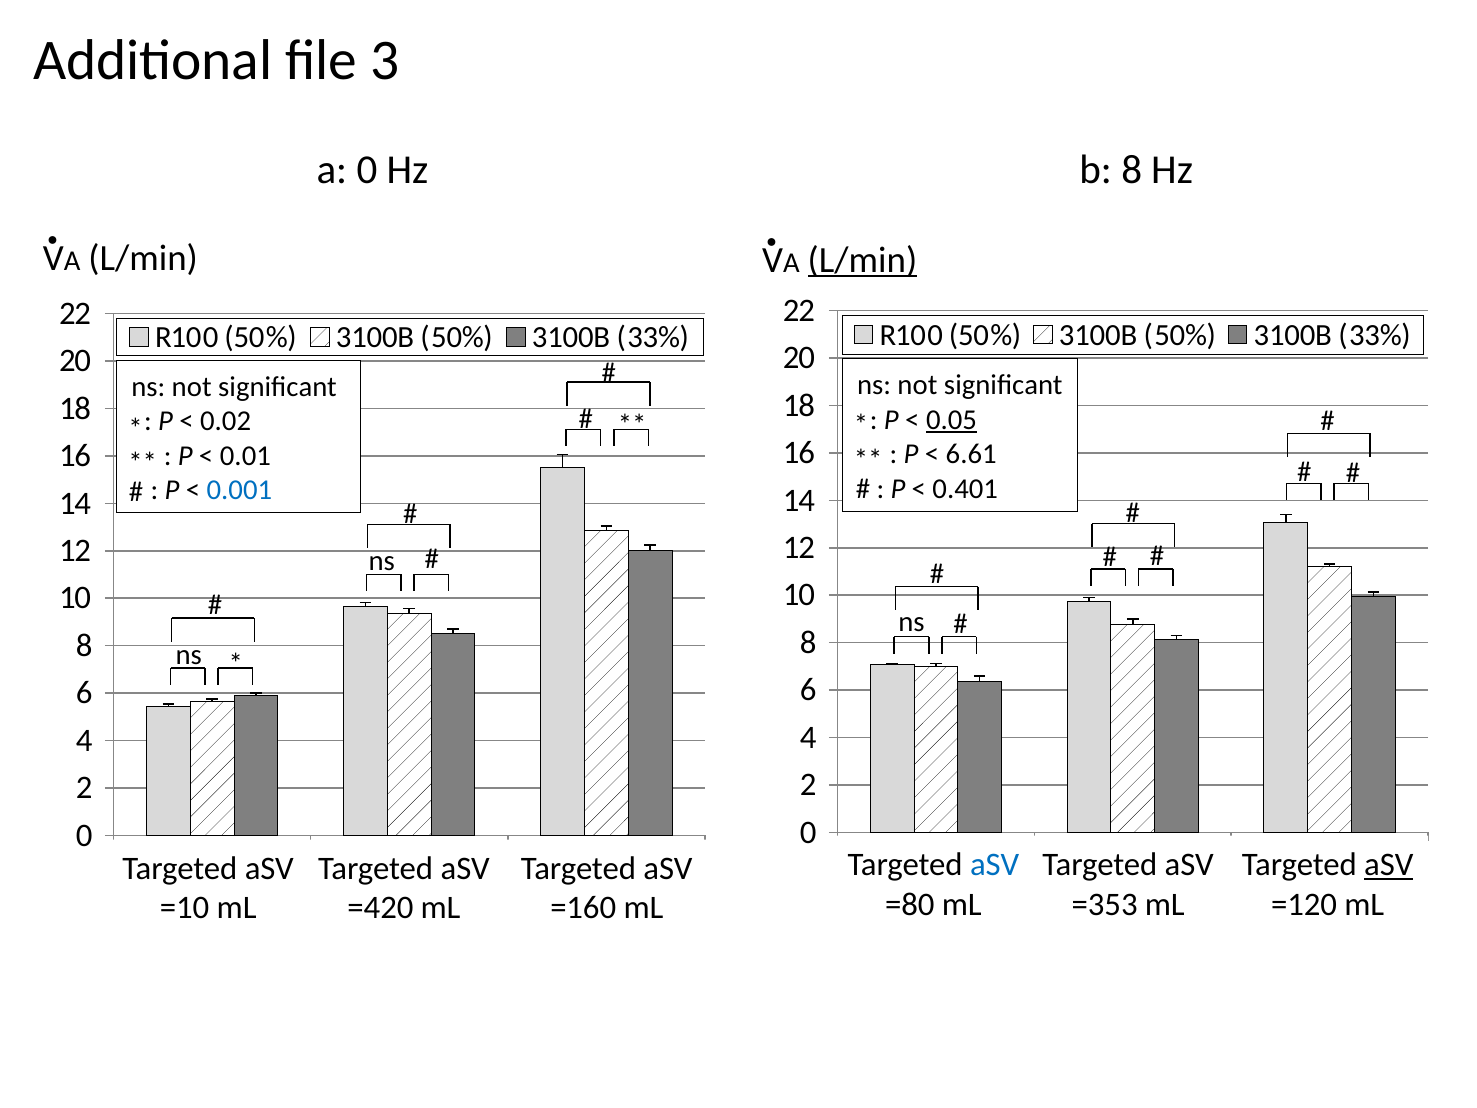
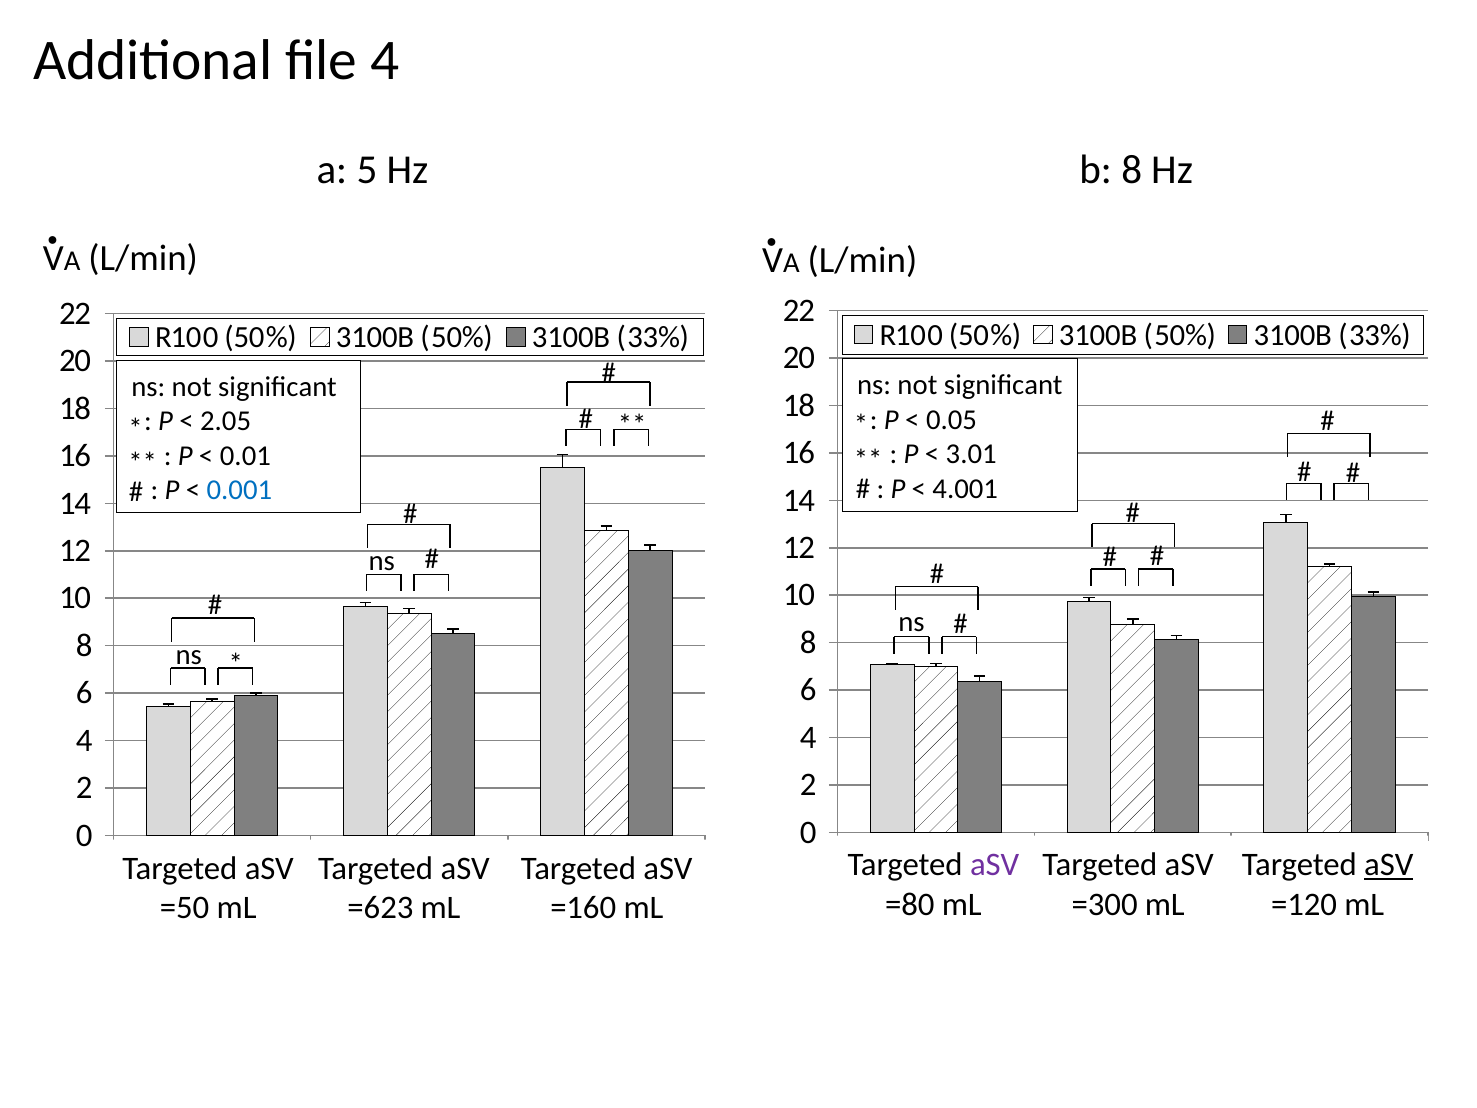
file 3: 3 -> 4
a 0: 0 -> 5
L/min at (862, 260) underline: present -> none
0.05 underline: present -> none
0.02: 0.02 -> 2.05
6.61: 6.61 -> 3.01
0.401: 0.401 -> 4.001
aSV at (995, 865) colour: blue -> purple
=353: =353 -> =300
=10: =10 -> =50
=420: =420 -> =623
